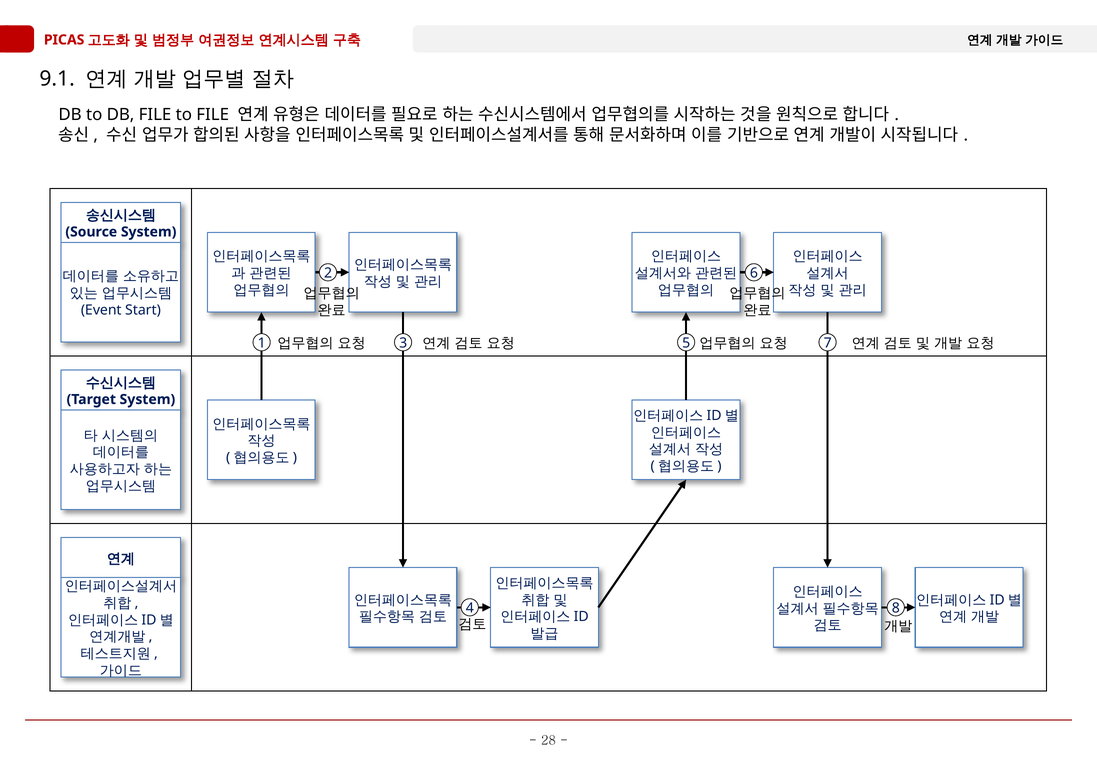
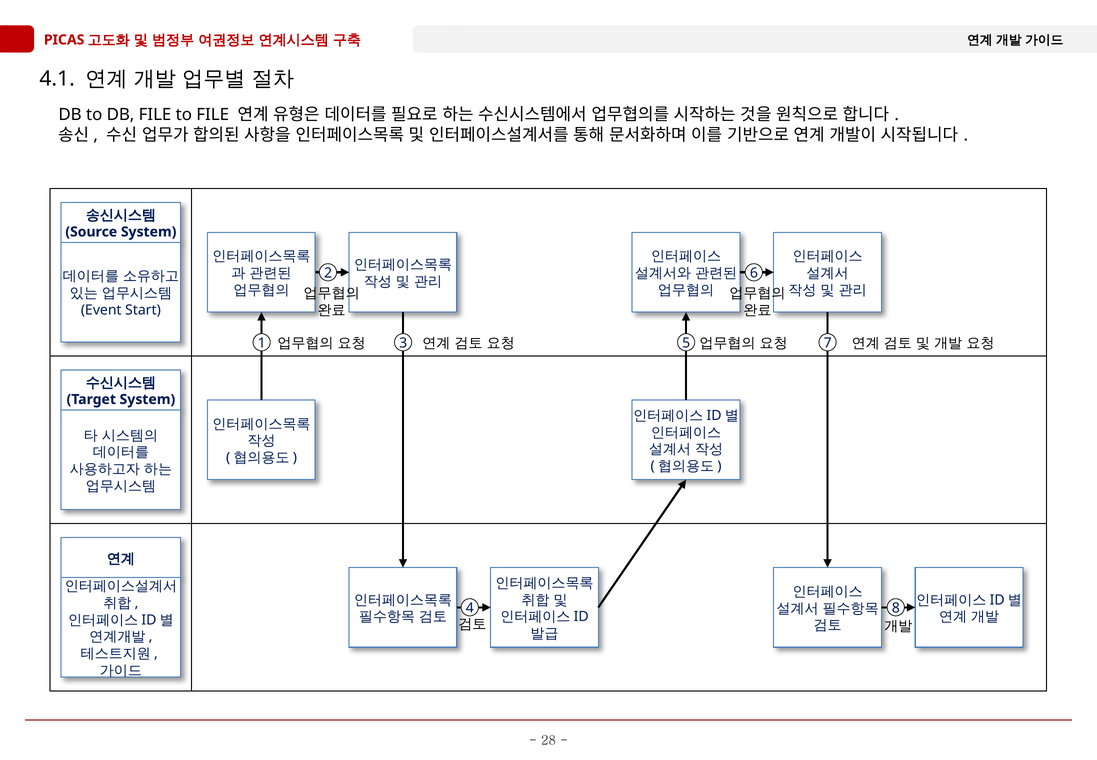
9.1: 9.1 -> 4.1
